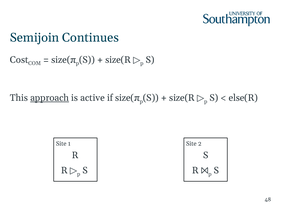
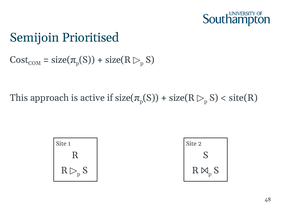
Continues: Continues -> Prioritised
approach underline: present -> none
else(R: else(R -> site(R
